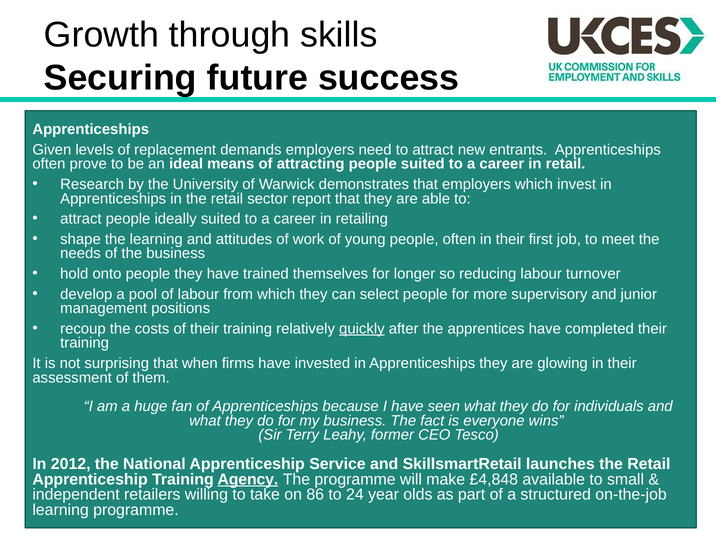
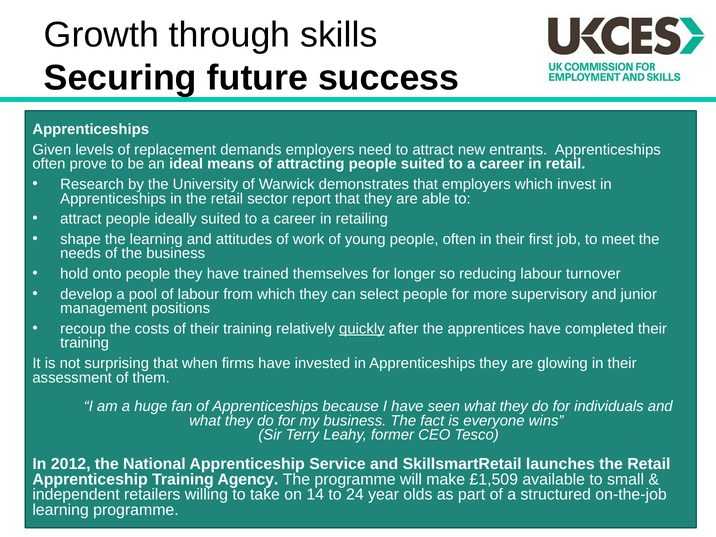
Agency underline: present -> none
£4,848: £4,848 -> £1,509
86: 86 -> 14
